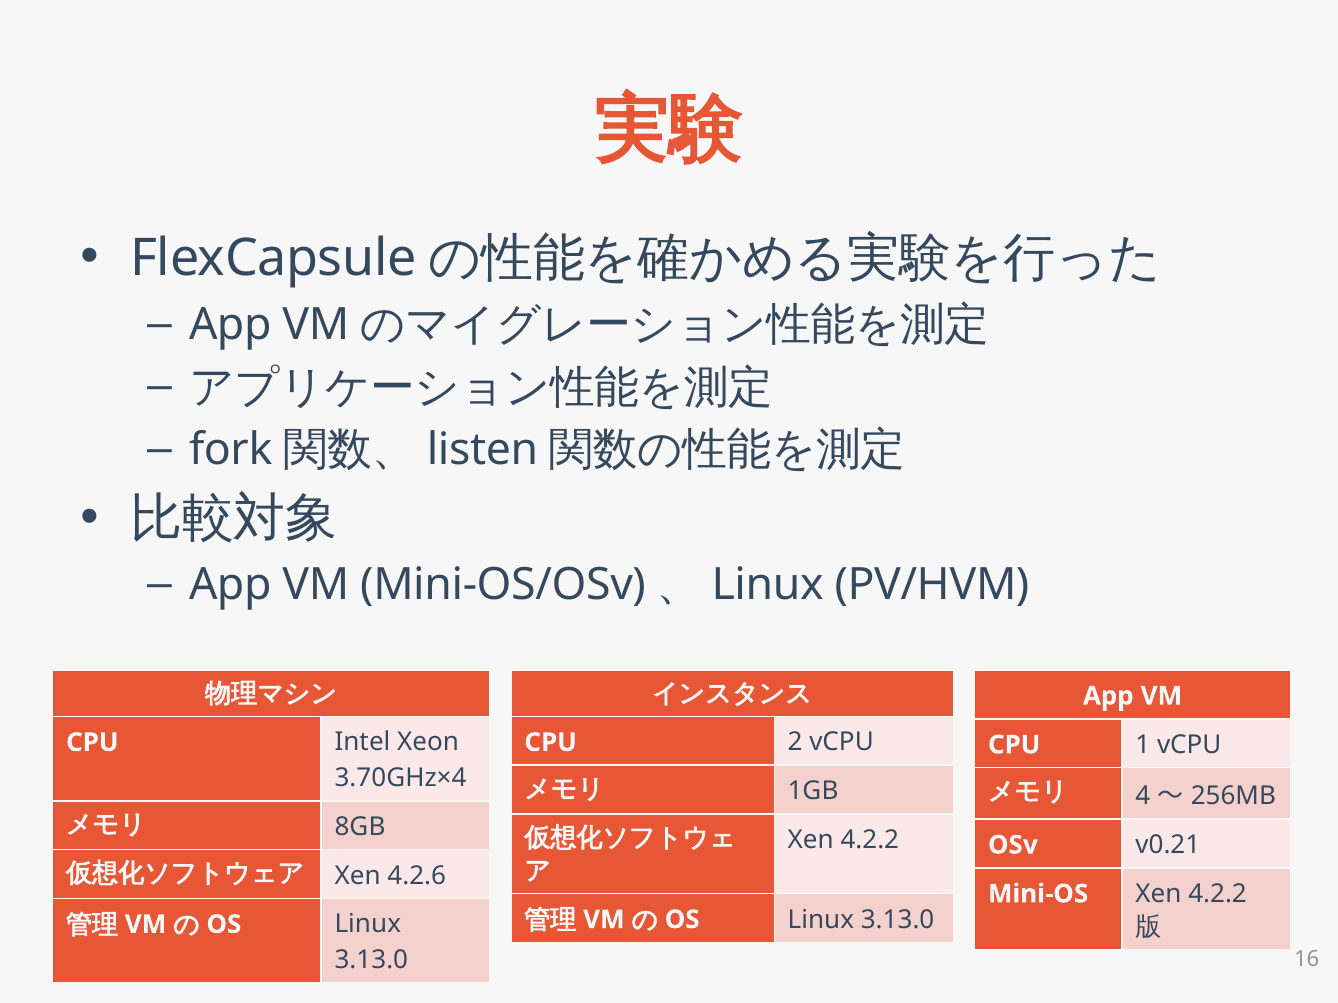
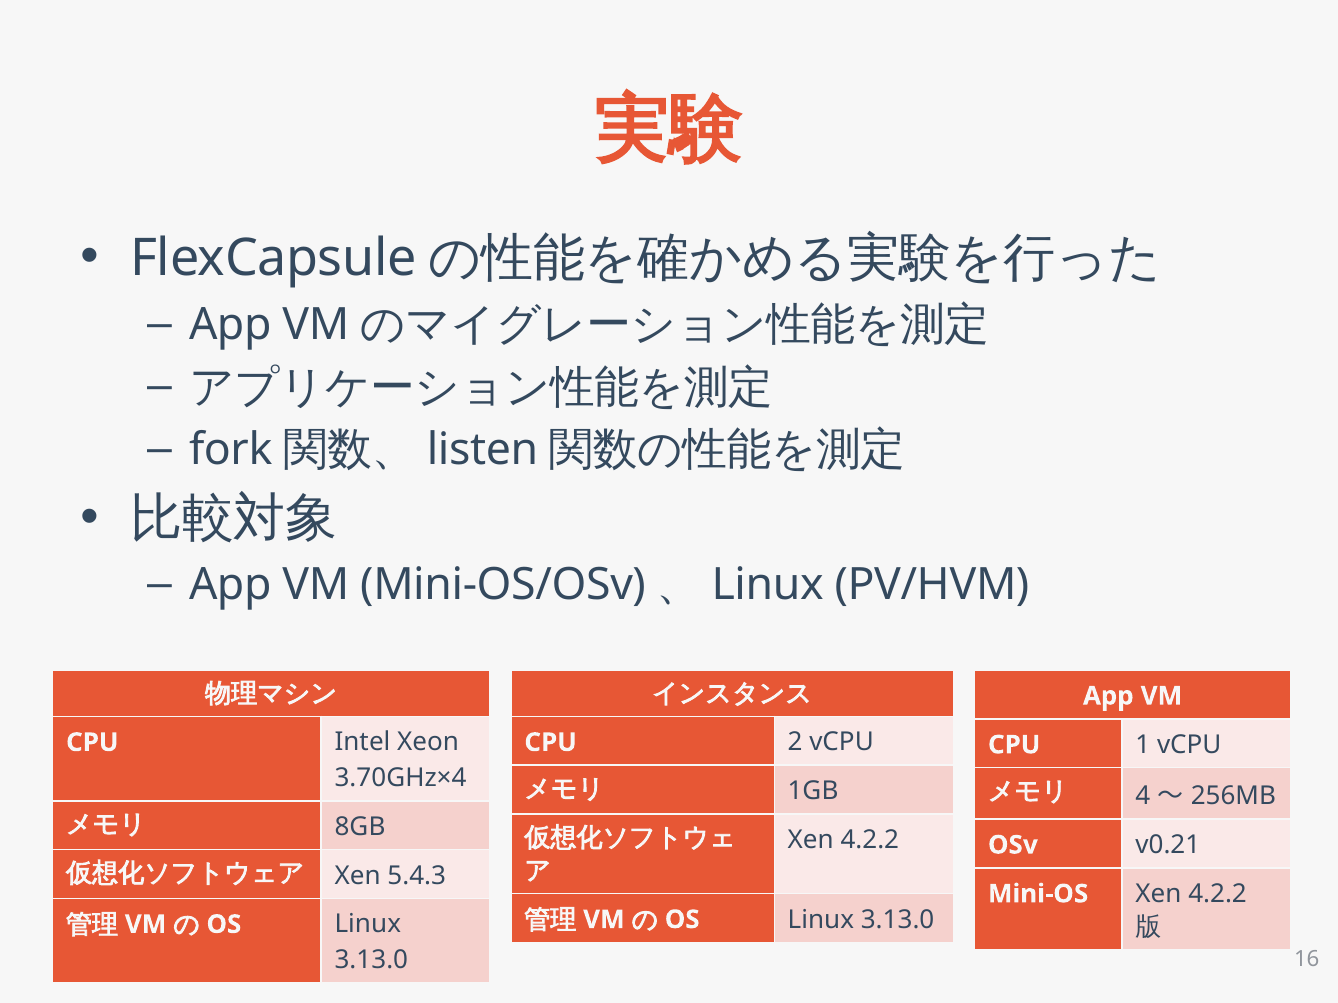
4.2.6: 4.2.6 -> 5.4.3
